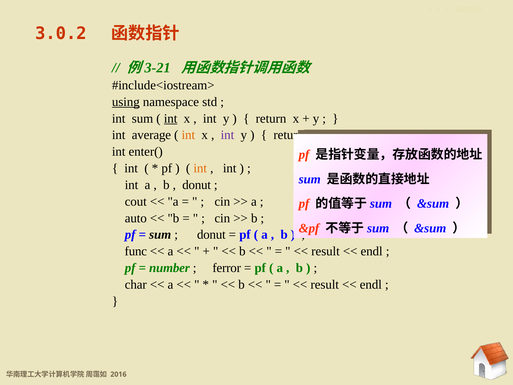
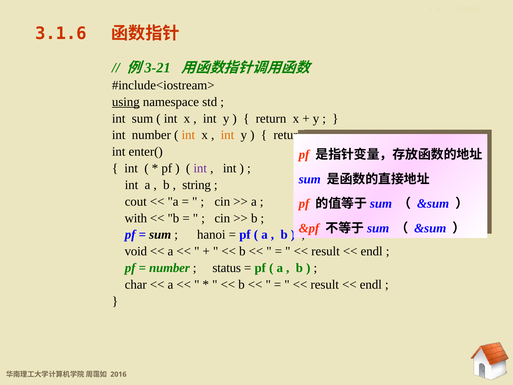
3.0.2: 3.0.2 -> 3.1.6
int at (171, 118) underline: present -> none
int average: average -> number
int at (227, 135) colour: purple -> orange
int at (200, 168) colour: orange -> purple
donut at (197, 185): donut -> string
auto: auto -> with
donut at (211, 235): donut -> hanoi
func: func -> void
ferror: ferror -> status
